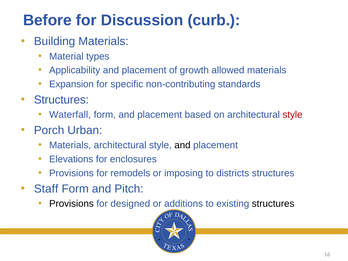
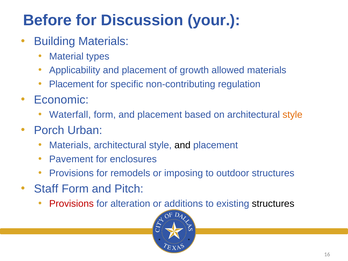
curb: curb -> your
Expansion at (71, 84): Expansion -> Placement
standards: standards -> regulation
Structures at (61, 100): Structures -> Economic
style at (293, 115) colour: red -> orange
Elevations: Elevations -> Pavement
districts: districts -> outdoor
Provisions at (71, 204) colour: black -> red
designed: designed -> alteration
